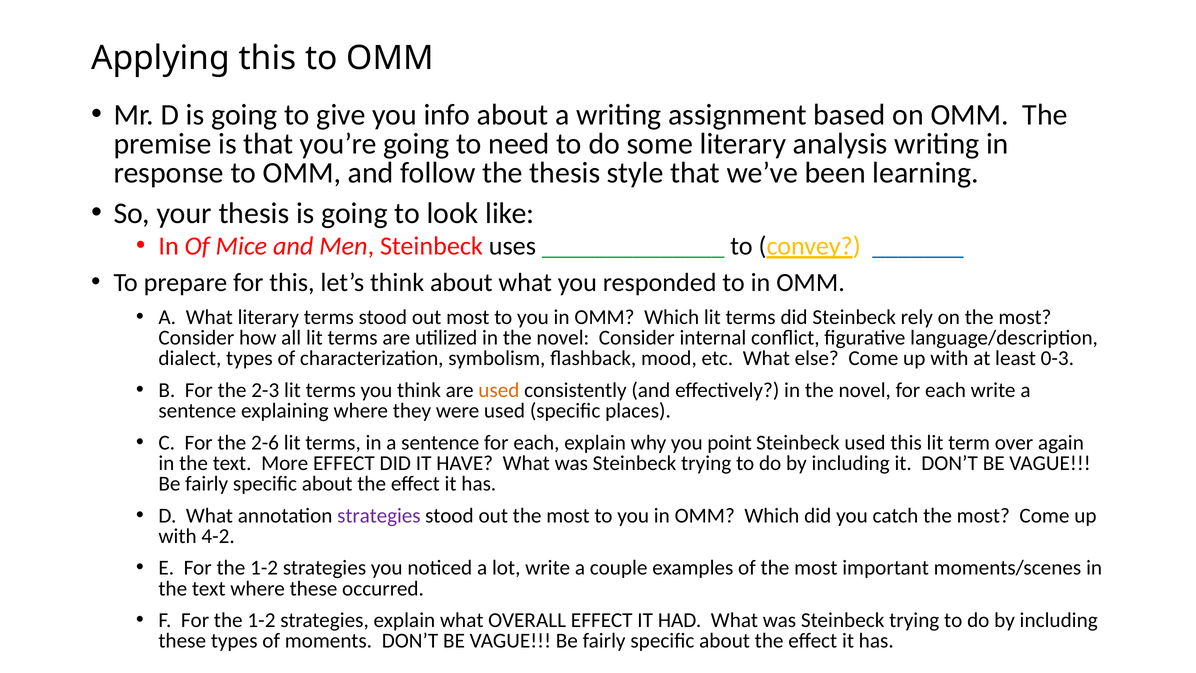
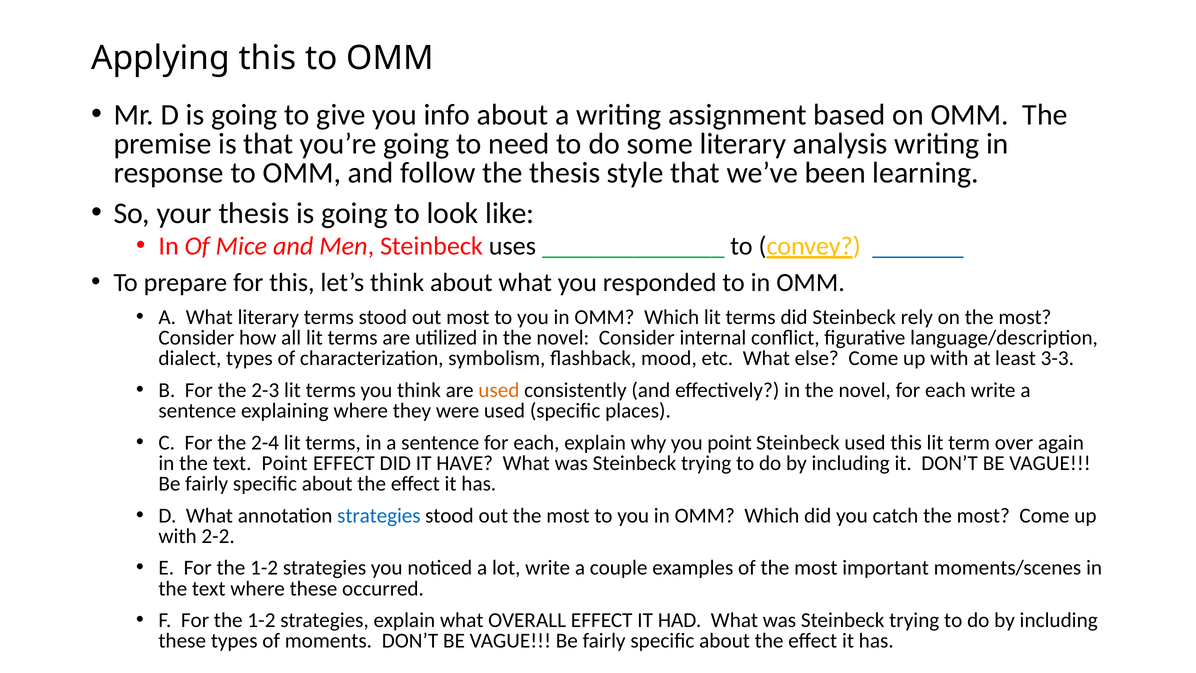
0-3: 0-3 -> 3-3
2-6: 2-6 -> 2-4
text More: More -> Point
strategies at (379, 515) colour: purple -> blue
4-2: 4-2 -> 2-2
